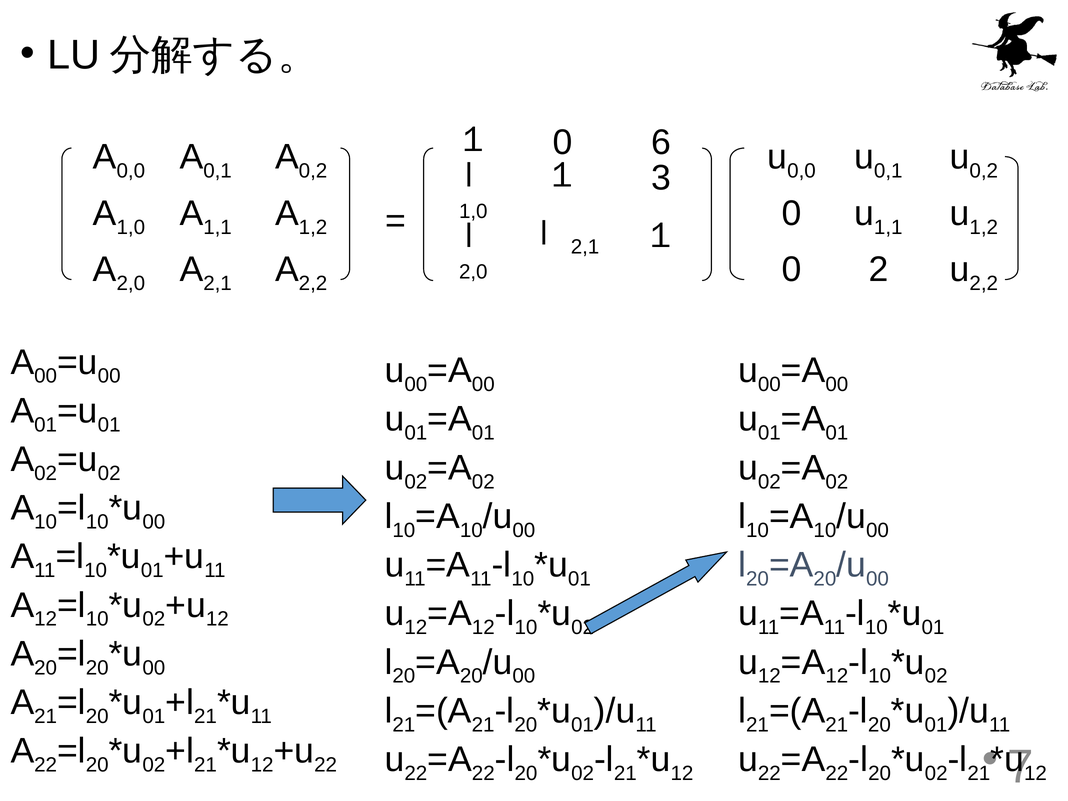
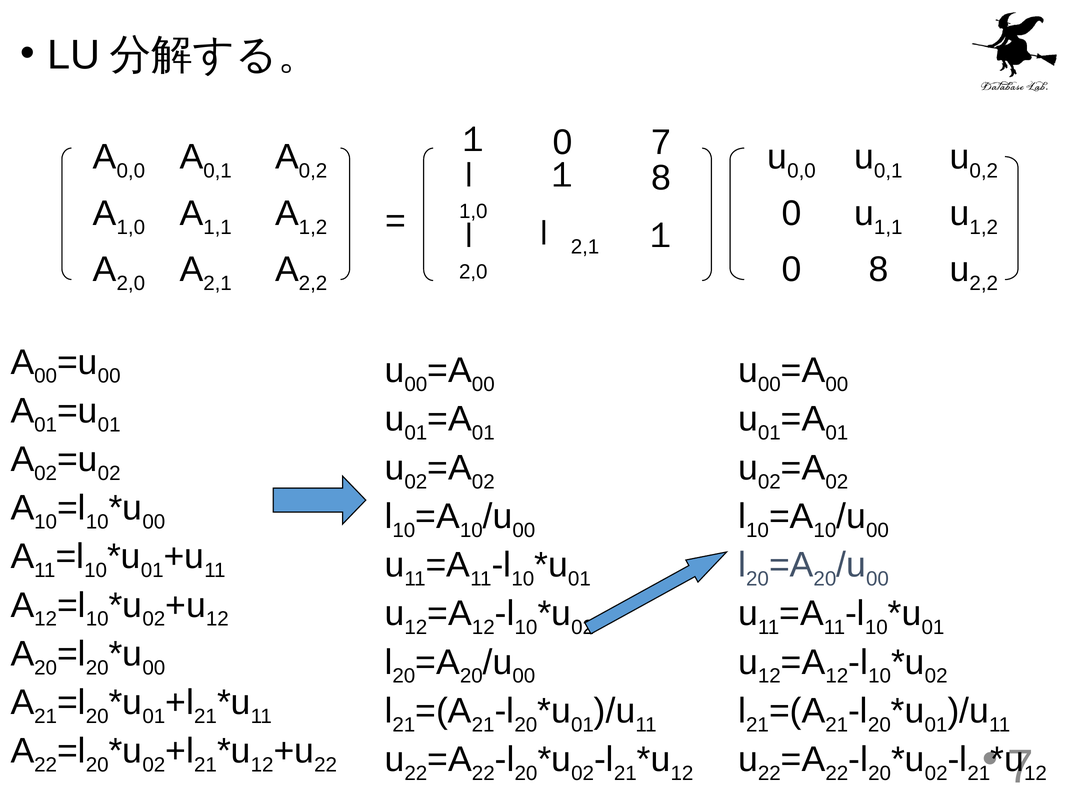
6: 6 -> 7
１ 3: 3 -> 8
0 2: 2 -> 8
